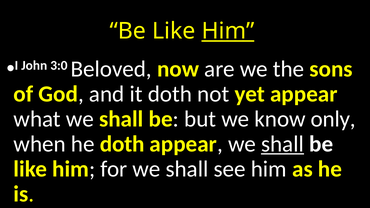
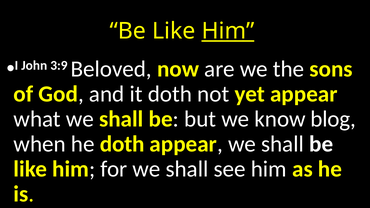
3:0: 3:0 -> 3:9
only: only -> blog
shall at (282, 144) underline: present -> none
